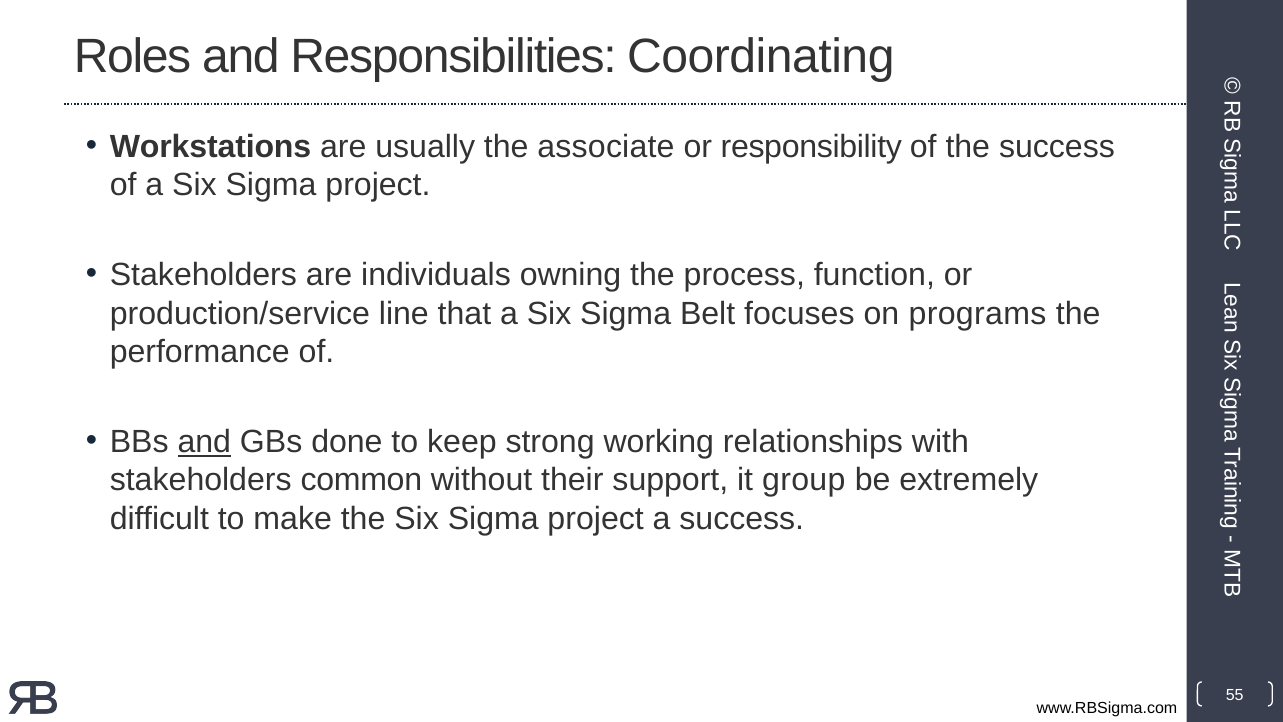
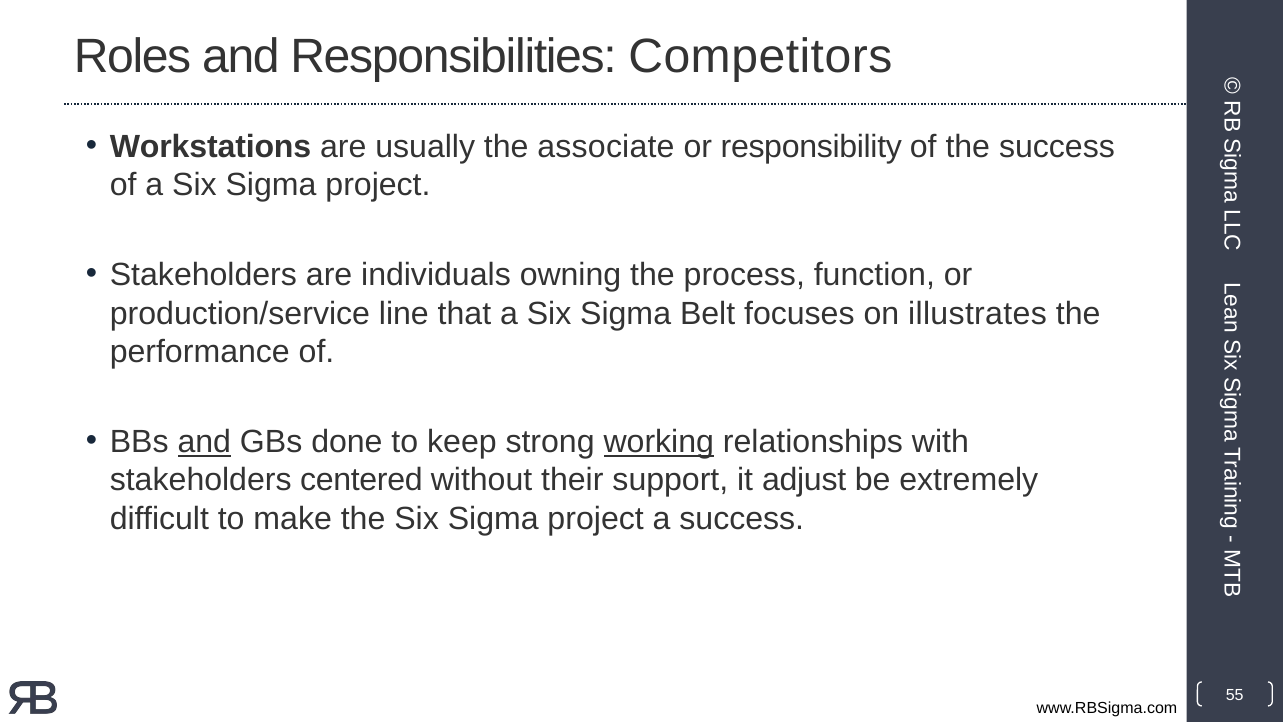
Coordinating: Coordinating -> Competitors
programs: programs -> illustrates
working underline: none -> present
common: common -> centered
group: group -> adjust
